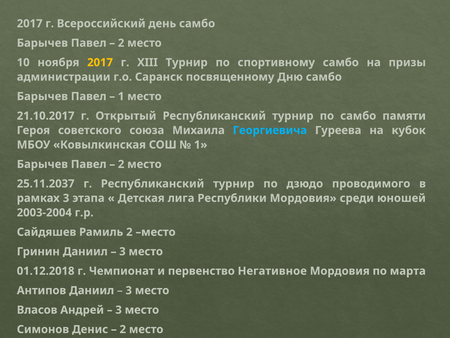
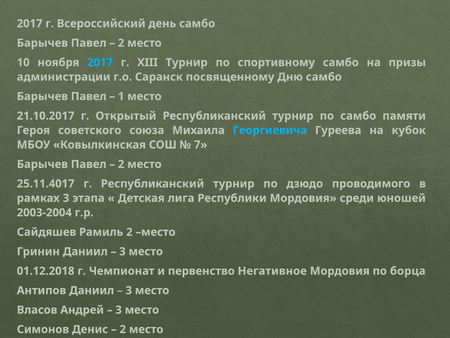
2017 at (100, 62) colour: yellow -> light blue
1 at (201, 145): 1 -> 7
25.11.2037: 25.11.2037 -> 25.11.4017
марта: марта -> борца
